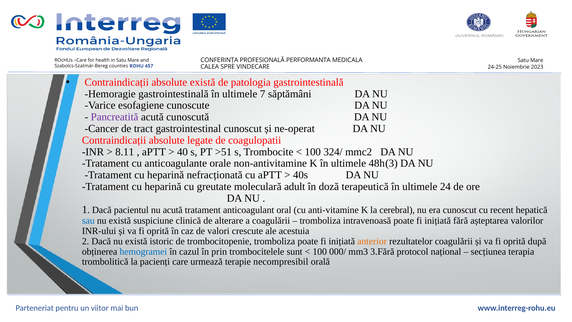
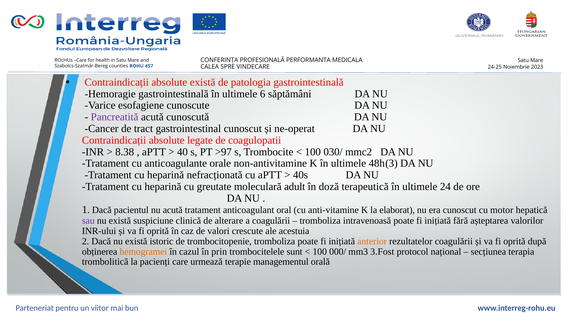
7: 7 -> 6
8.11: 8.11 -> 8.38
>51: >51 -> >97
324/: 324/ -> 030/
cerebral: cerebral -> elaborat
recent: recent -> motor
sau colour: blue -> purple
hemogramei colour: blue -> orange
3.Fără: 3.Fără -> 3.Fost
necompresibil: necompresibil -> managementul
